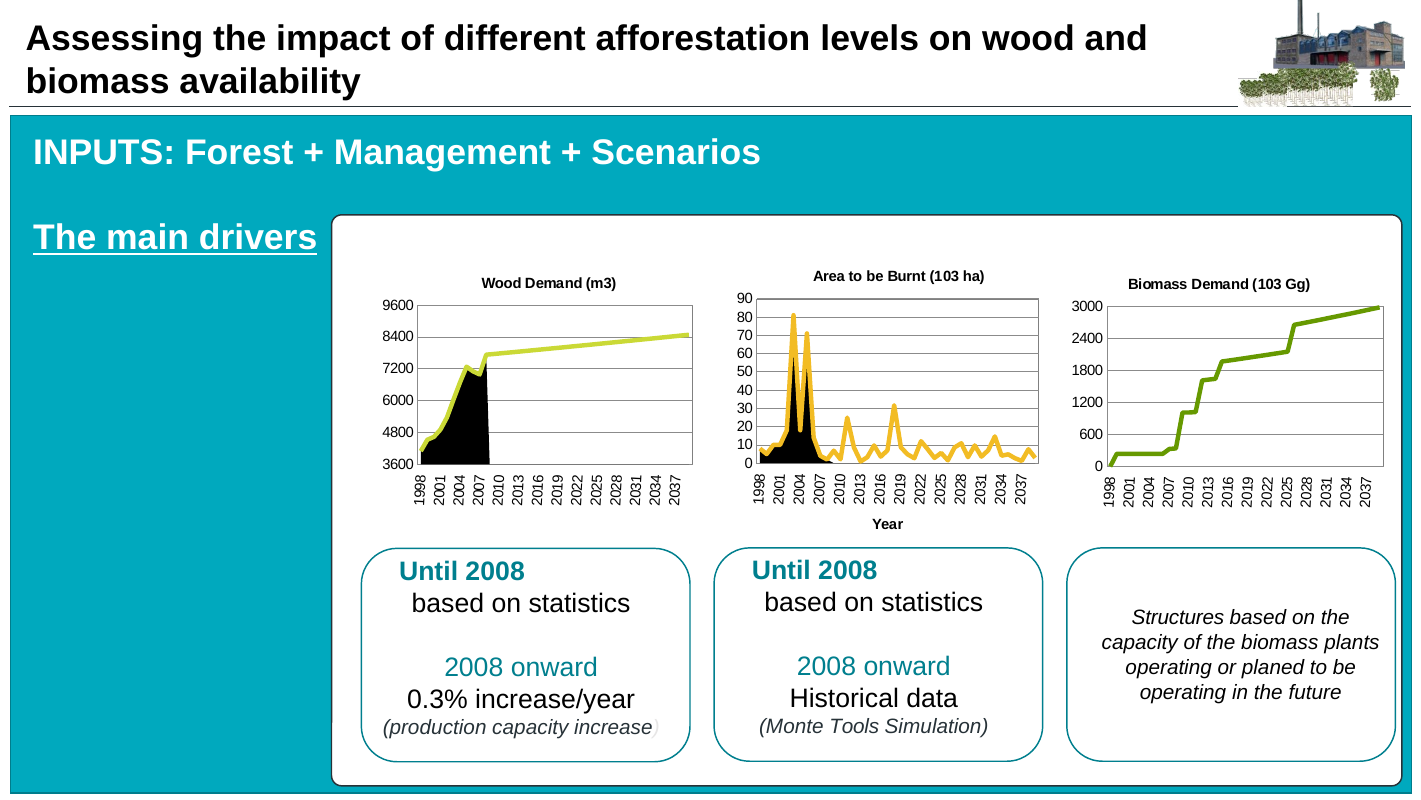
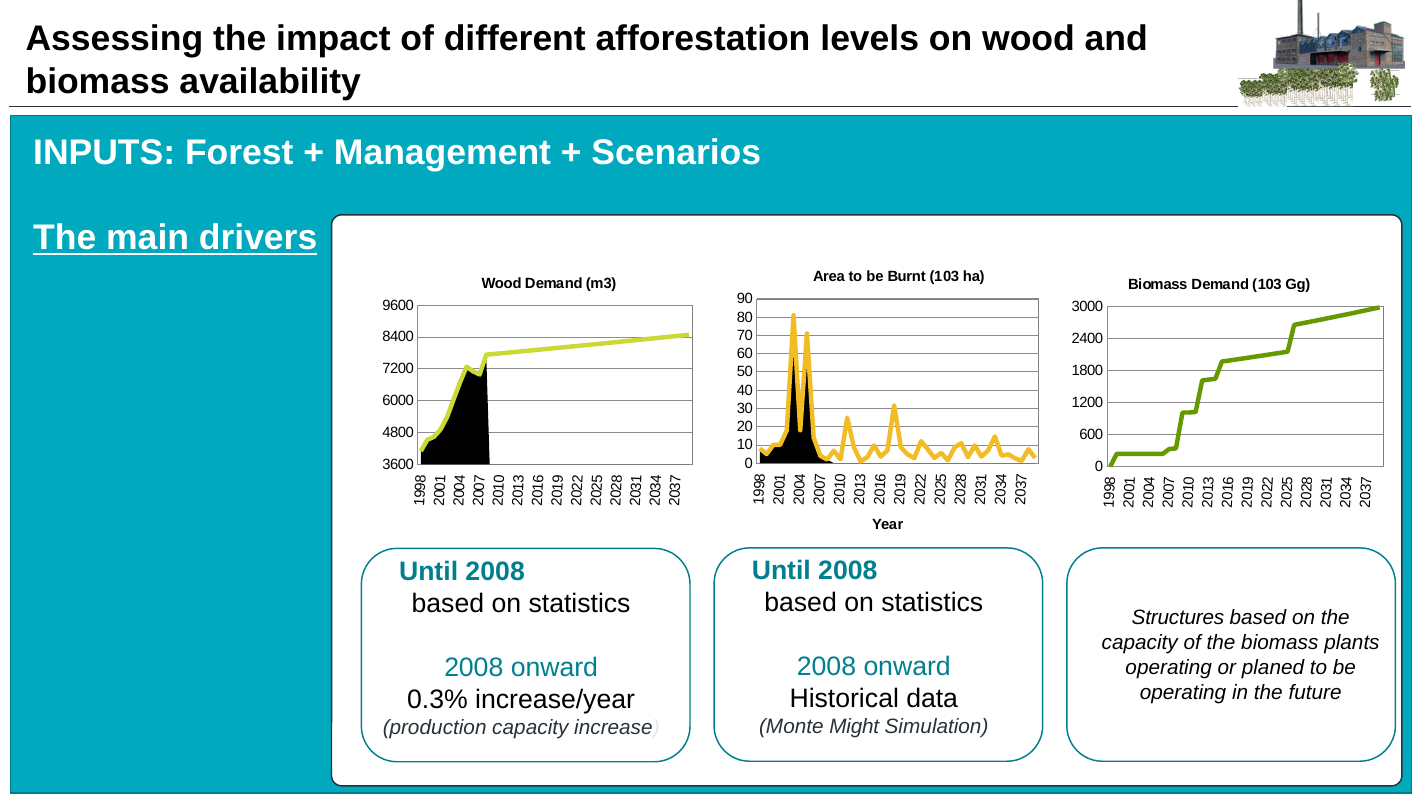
Tools: Tools -> Might
